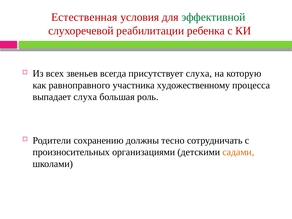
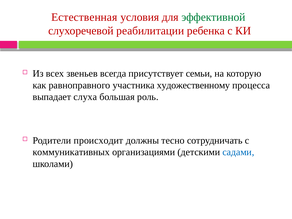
присутствует слуха: слуха -> семьи
сохранению: сохранению -> происходит
произносительных: произносительных -> коммуникативных
садами colour: orange -> blue
